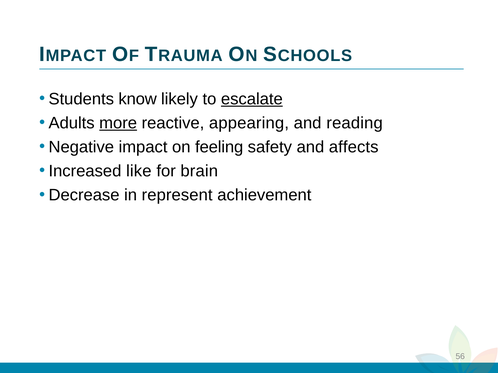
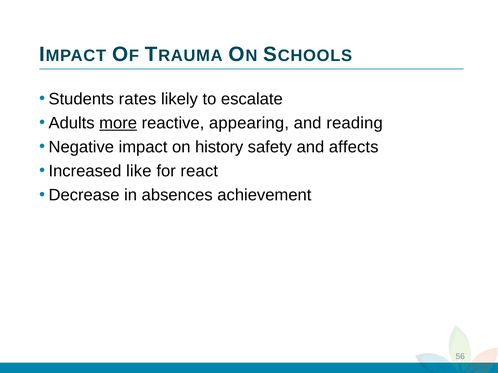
know: know -> rates
escalate underline: present -> none
feeling: feeling -> history
brain: brain -> react
represent: represent -> absences
